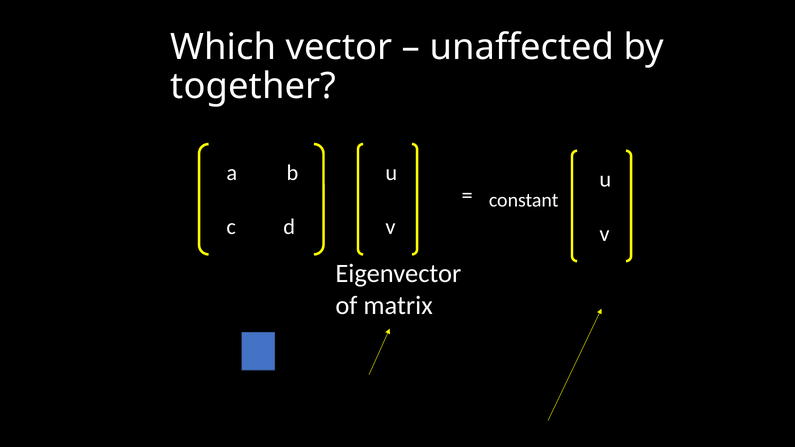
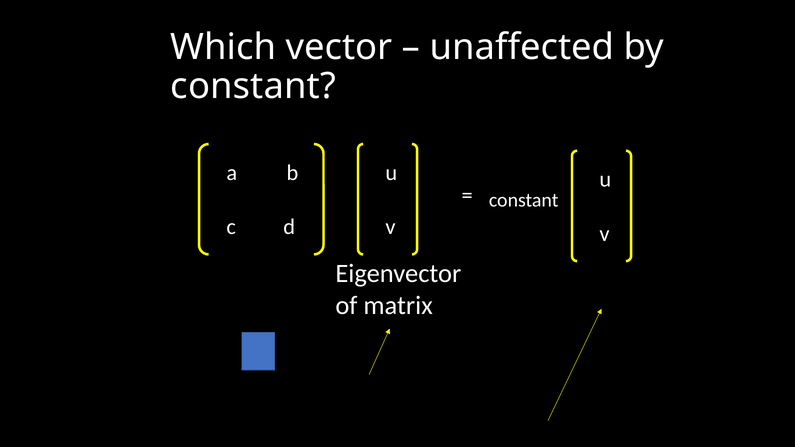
together at (253, 86): together -> constant
